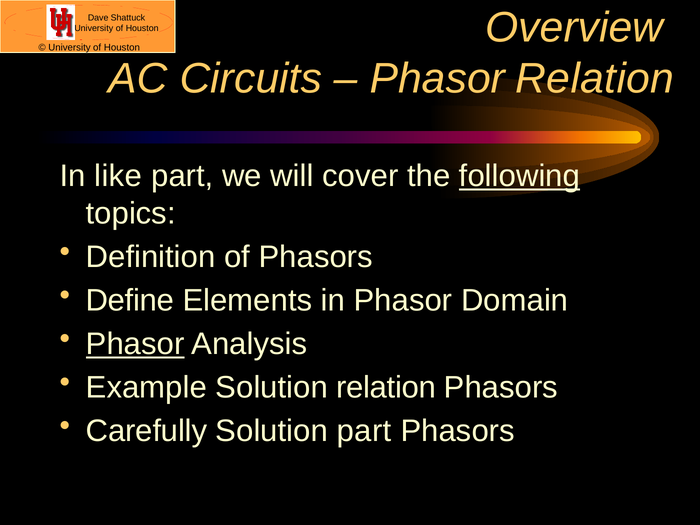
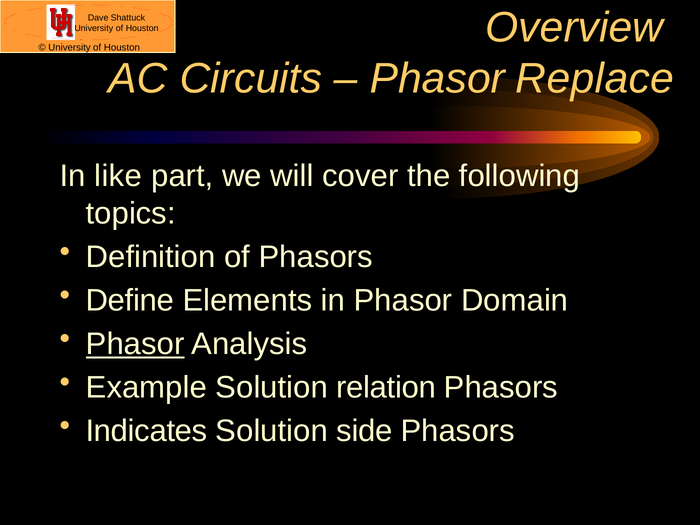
Phasor Relation: Relation -> Replace
following underline: present -> none
Carefully: Carefully -> Indicates
Solution part: part -> side
